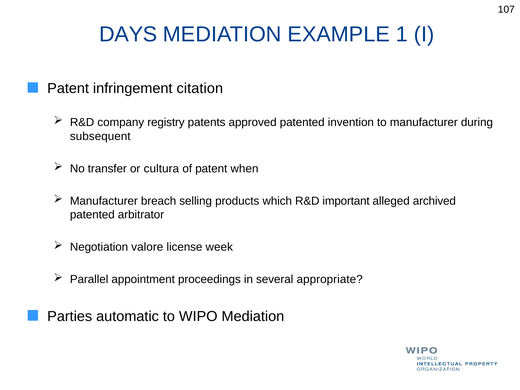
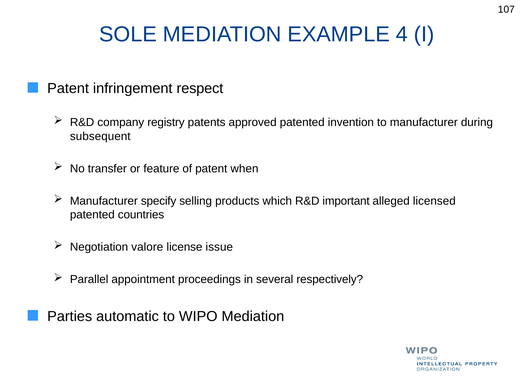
DAYS: DAYS -> SOLE
1: 1 -> 4
citation: citation -> respect
cultura: cultura -> feature
breach: breach -> specify
archived: archived -> licensed
arbitrator: arbitrator -> countries
week: week -> issue
appropriate: appropriate -> respectively
